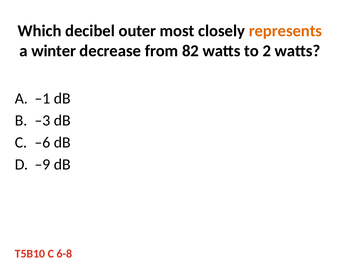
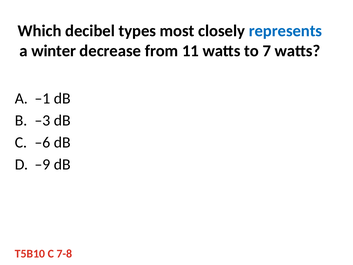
outer: outer -> types
represents colour: orange -> blue
82: 82 -> 11
2: 2 -> 7
6-8: 6-8 -> 7-8
